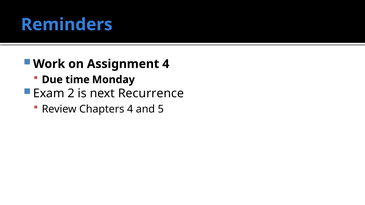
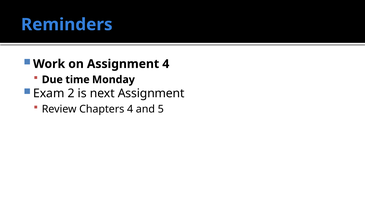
next Recurrence: Recurrence -> Assignment
